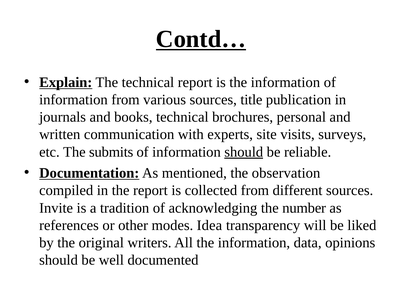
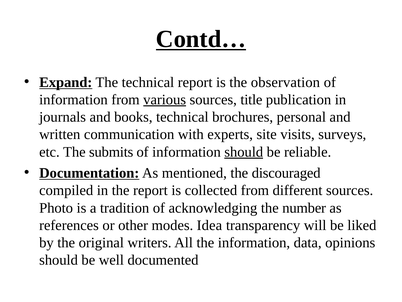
Explain: Explain -> Expand
is the information: information -> observation
various underline: none -> present
observation: observation -> discouraged
Invite: Invite -> Photo
